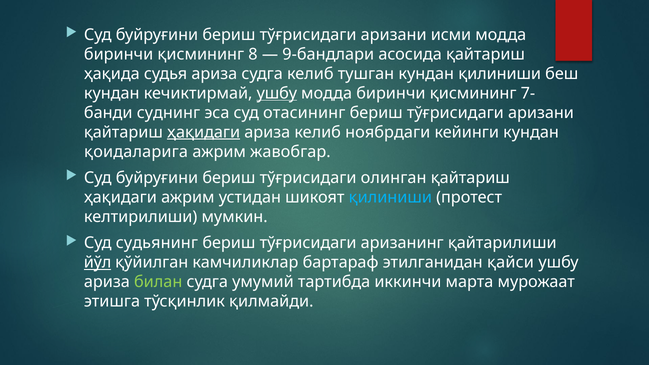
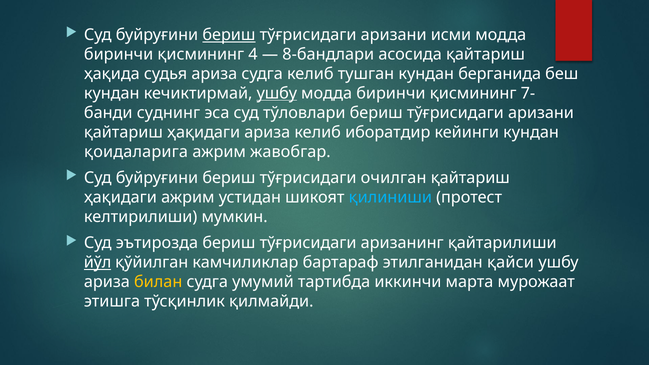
бериш at (229, 35) underline: none -> present
8: 8 -> 4
9-бандлари: 9-бандлари -> 8-бандлари
кундан қилиниши: қилиниши -> берганида
отасининг: отасининг -> тўловлари
ҳақидаги at (204, 132) underline: present -> none
ноябрдаги: ноябрдаги -> иборатдир
олинган: олинган -> очилган
судьянинг: судьянинг -> эътирозда
билан colour: light green -> yellow
